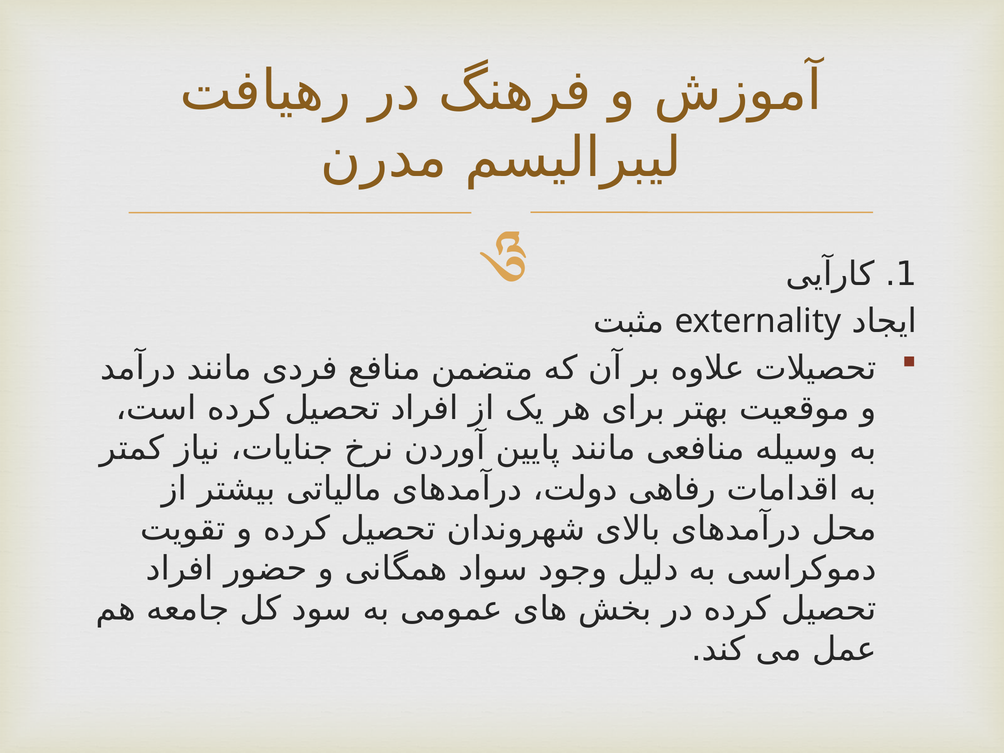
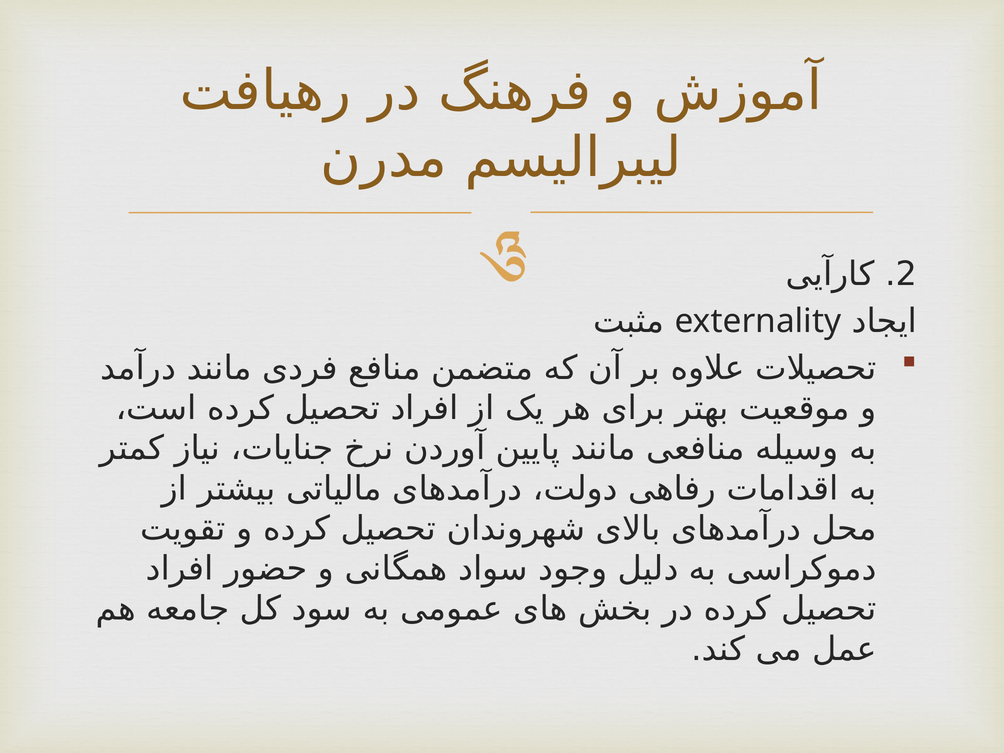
1: 1 -> 2
